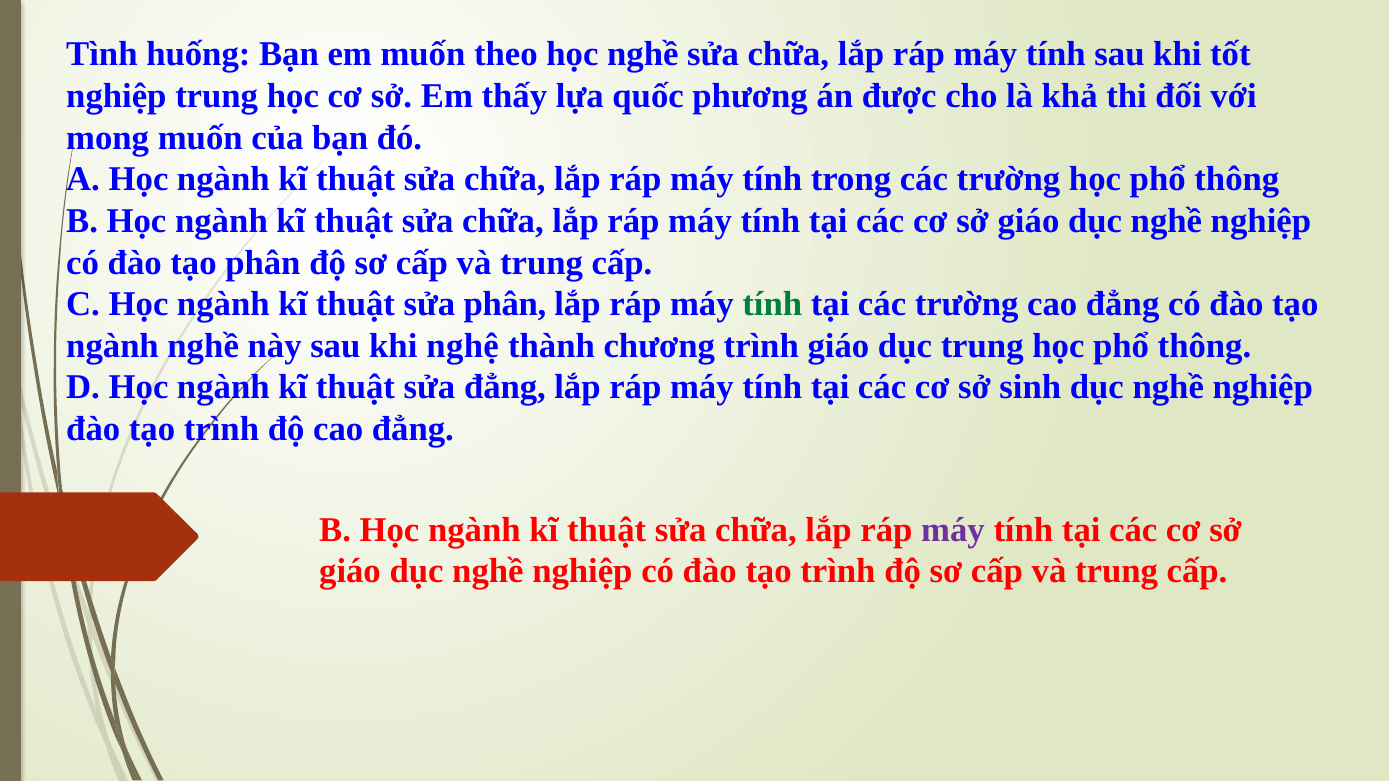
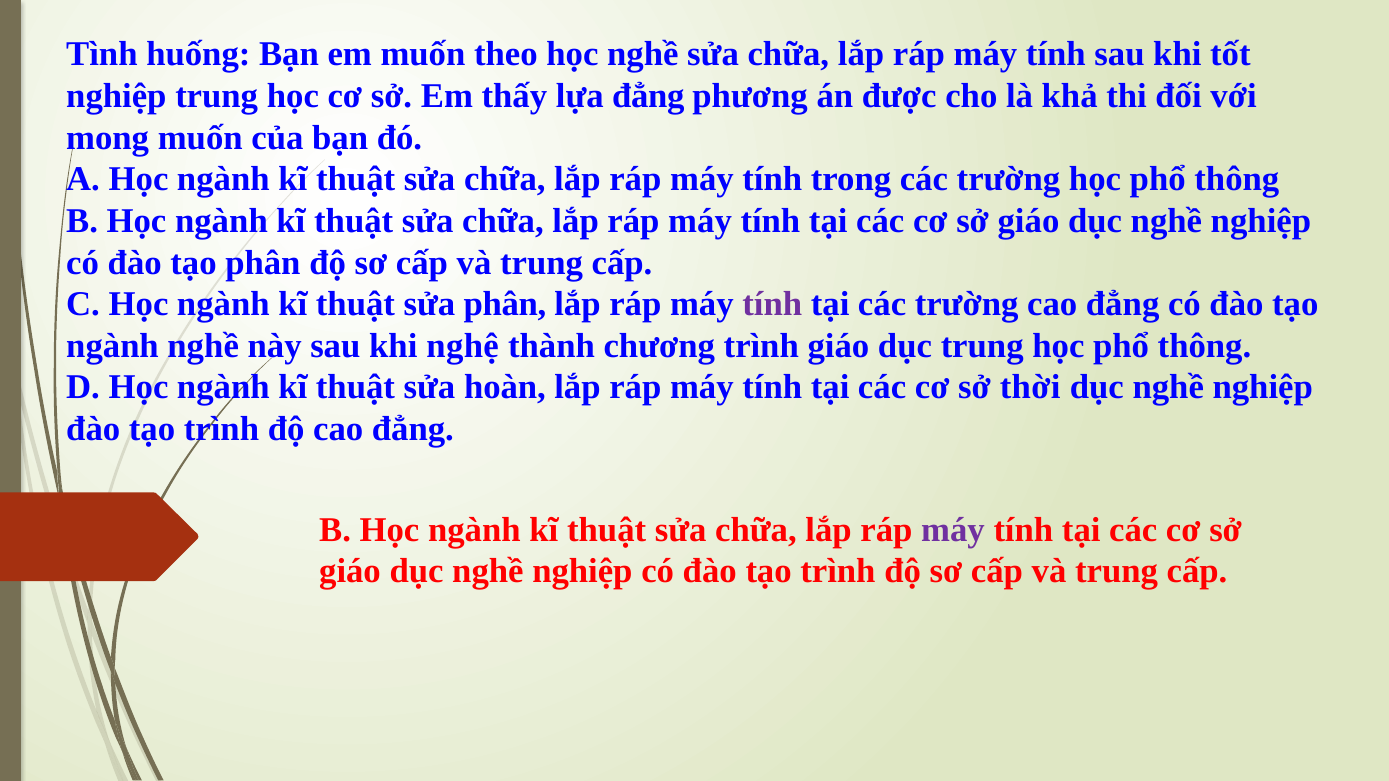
lựa quốc: quốc -> đẳng
tính at (772, 304) colour: green -> purple
sửa đẳng: đẳng -> hoàn
sinh: sinh -> thời
